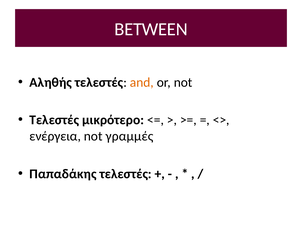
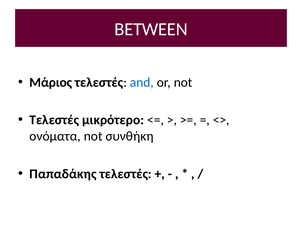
Αληθής: Αληθής -> Μάριος
and colour: orange -> blue
ενέργεια: ενέργεια -> ονόματα
γραμμές: γραμμές -> συνθήκη
